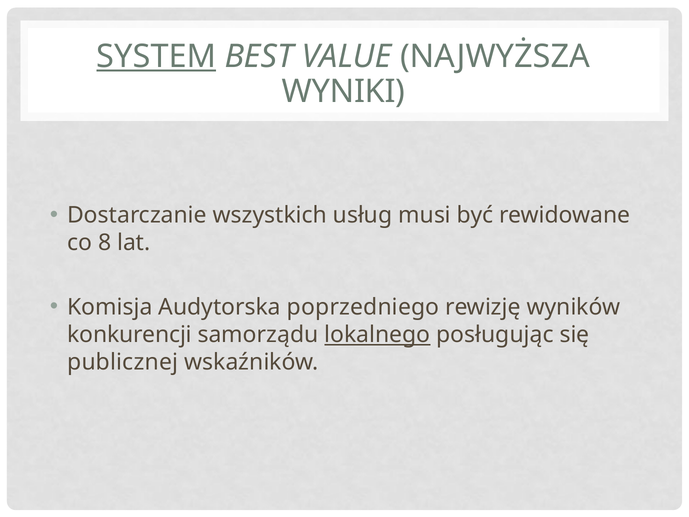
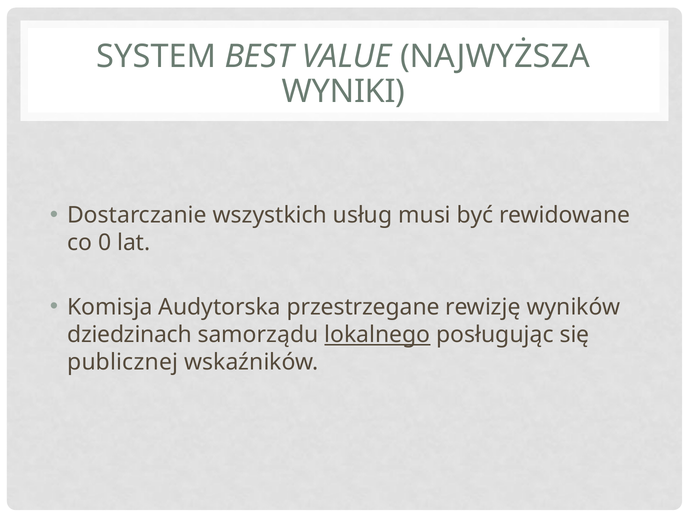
SYSTEM underline: present -> none
8: 8 -> 0
poprzedniego: poprzedniego -> przestrzegane
konkurencji: konkurencji -> dziedzinach
